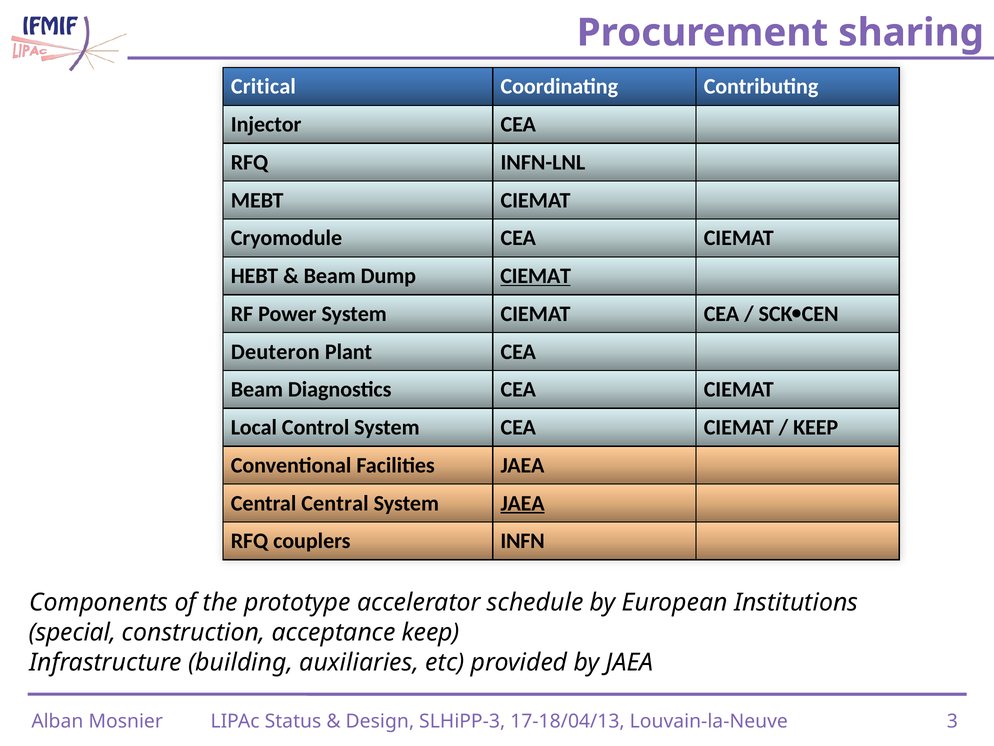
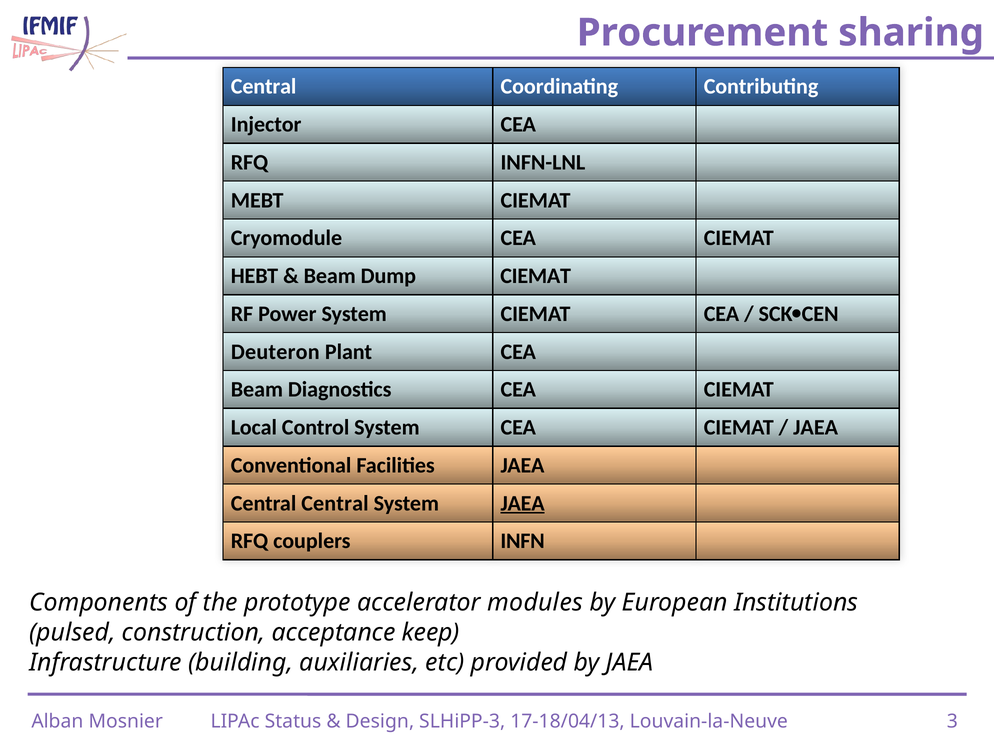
Critical at (263, 87): Critical -> Central
CIEMAT at (536, 276) underline: present -> none
KEEP at (816, 427): KEEP -> JAEA
schedule: schedule -> modules
special: special -> pulsed
